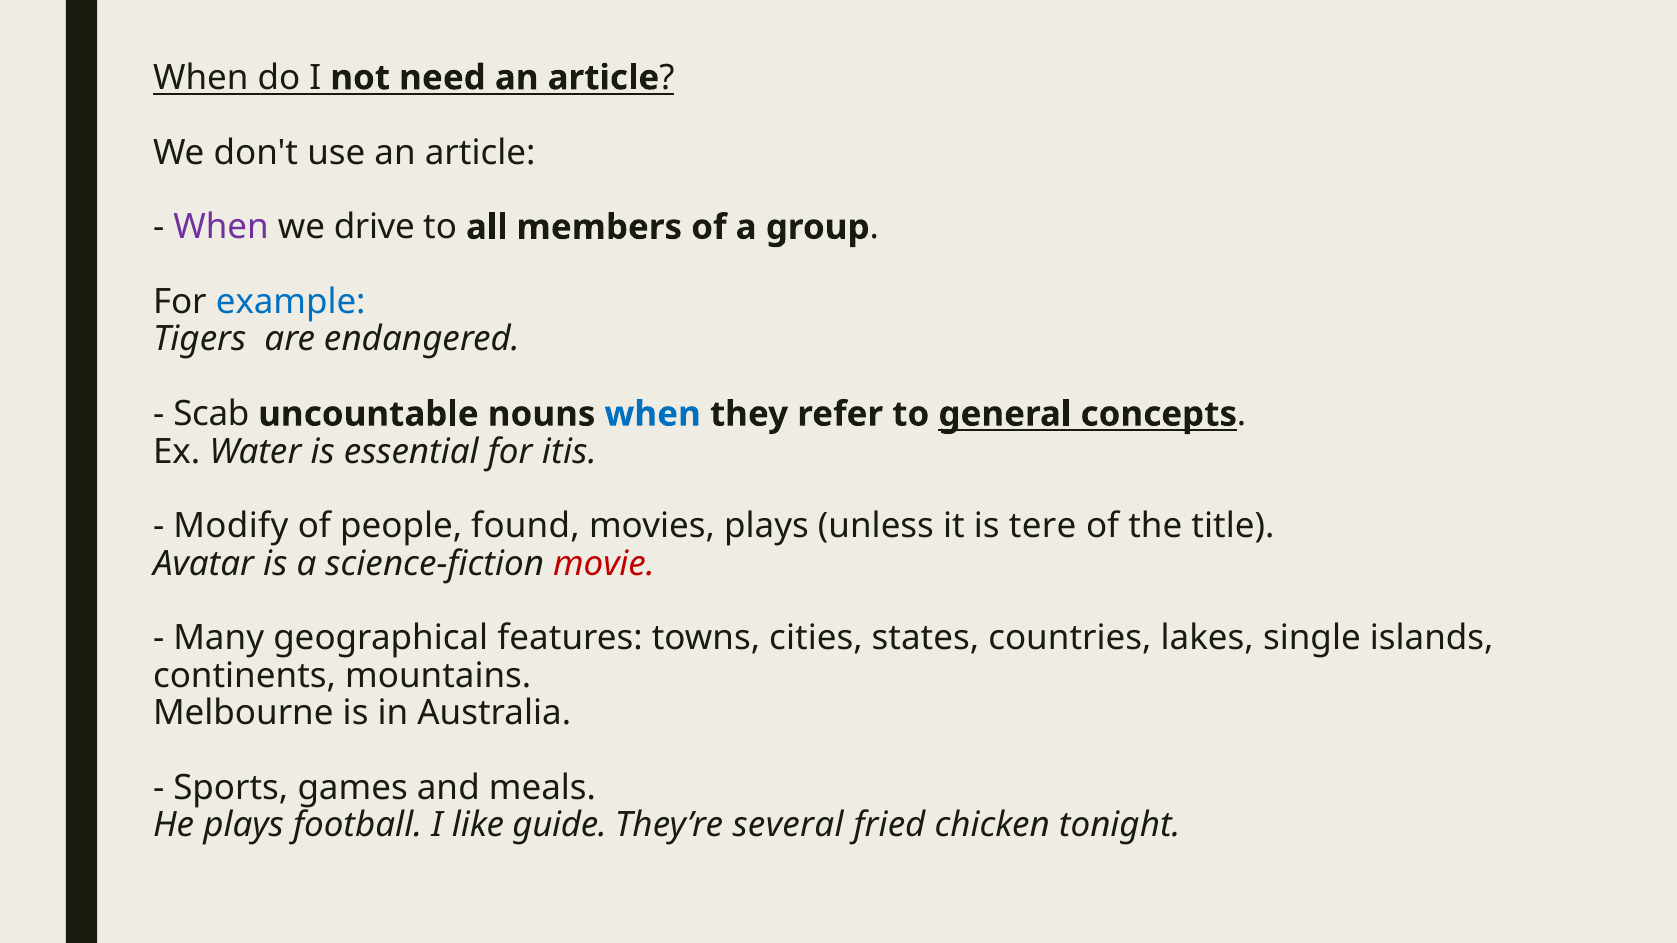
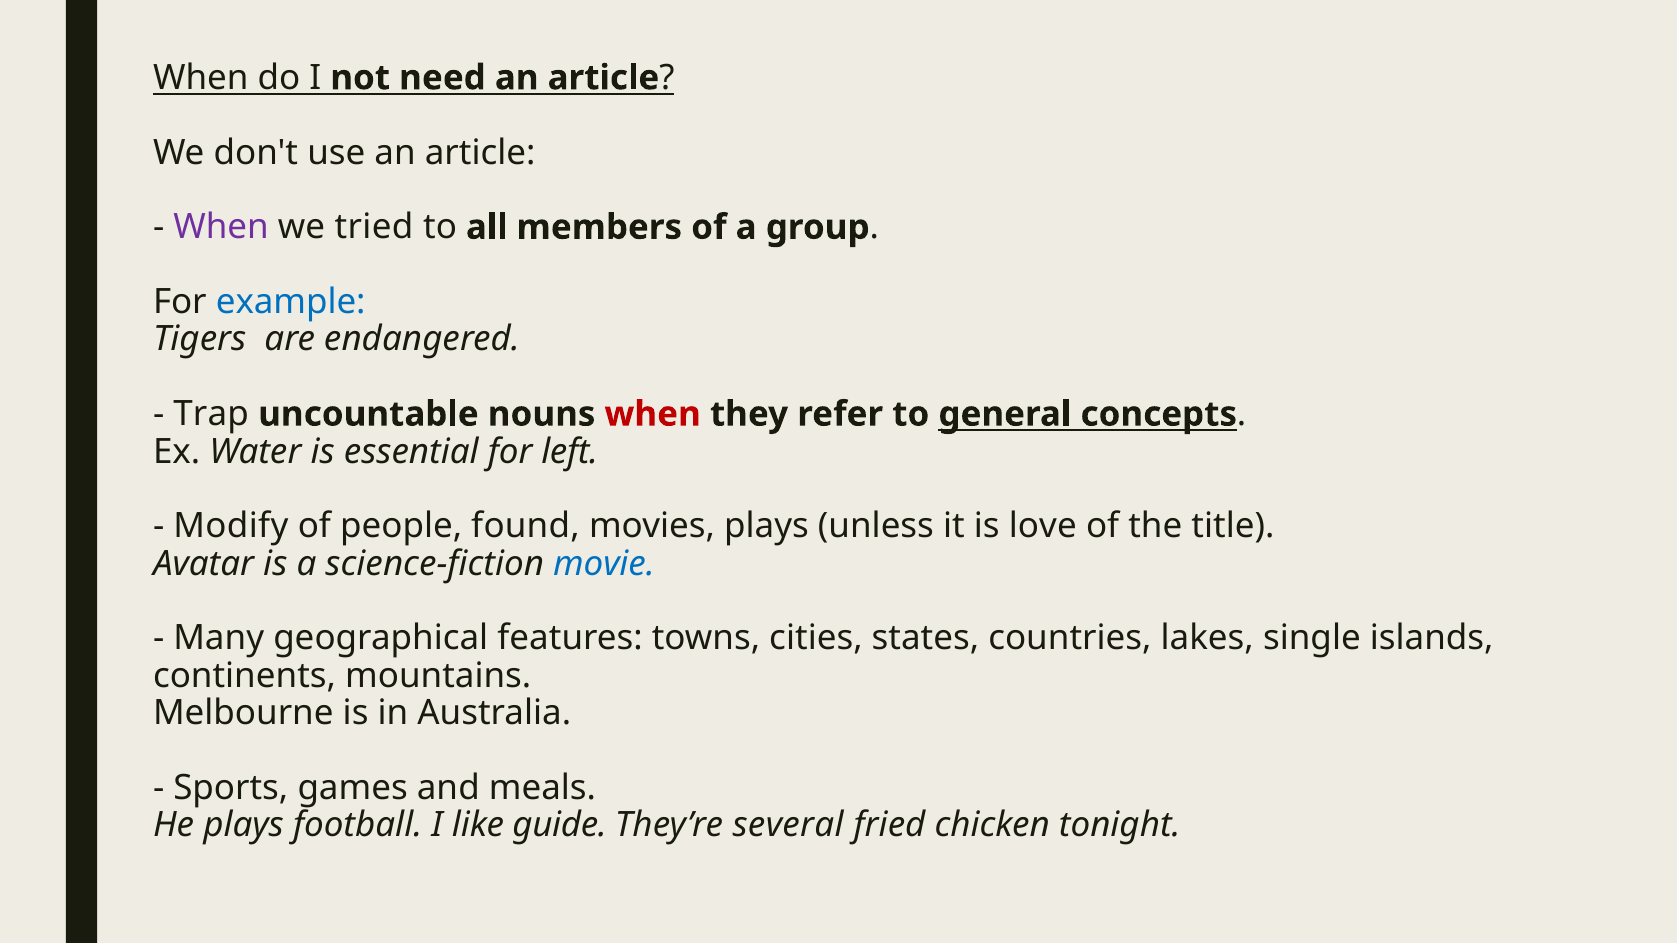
drive: drive -> tried
Scab: Scab -> Trap
when at (653, 414) colour: blue -> red
itis: itis -> left
tere: tere -> love
movie colour: red -> blue
